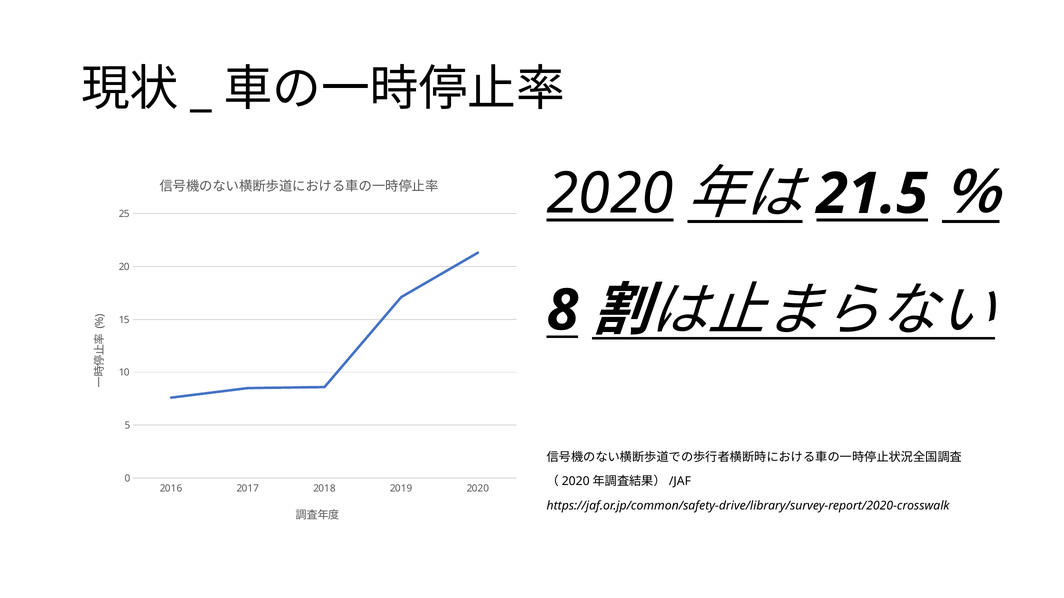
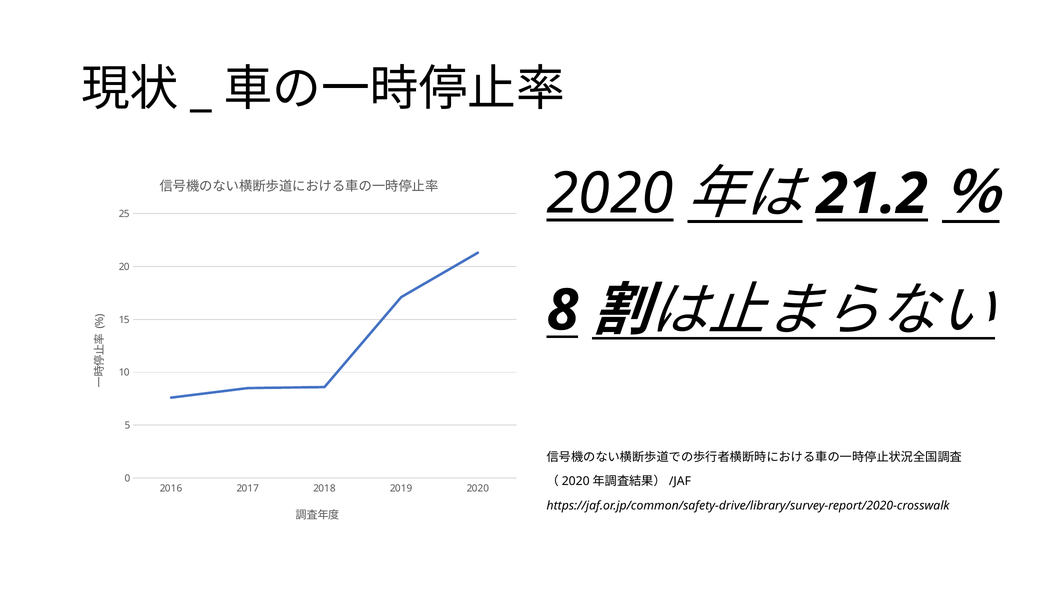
21.5: 21.5 -> 21.2
